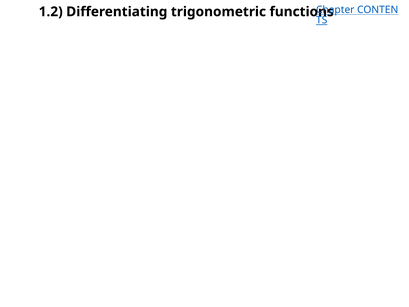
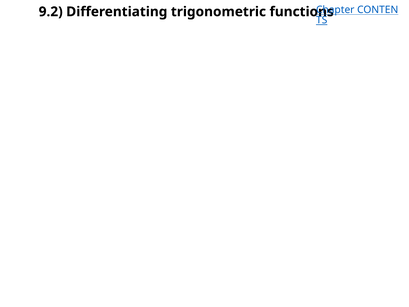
1.2: 1.2 -> 9.2
